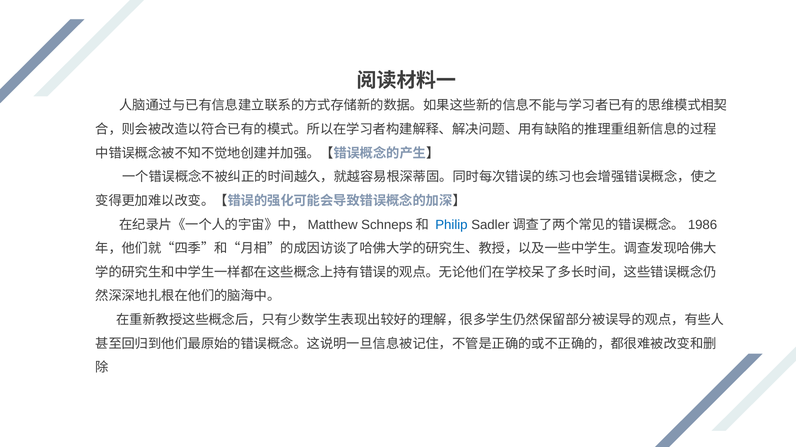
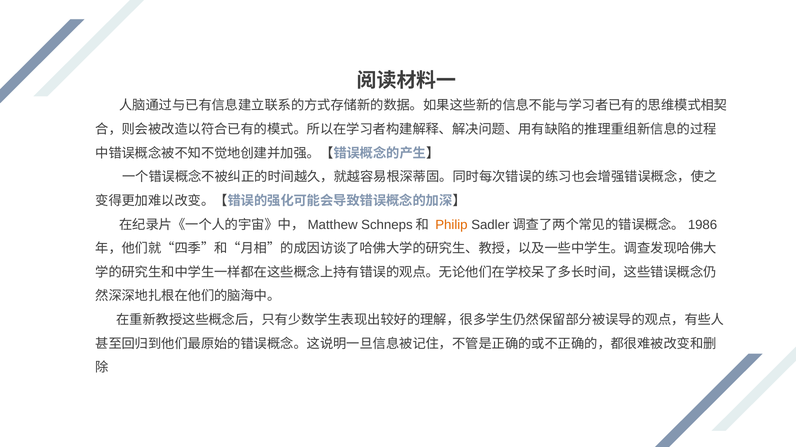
Philip colour: blue -> orange
